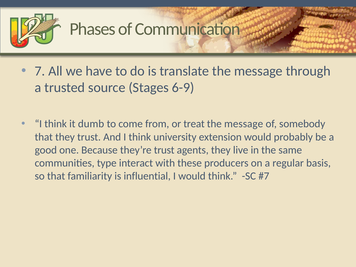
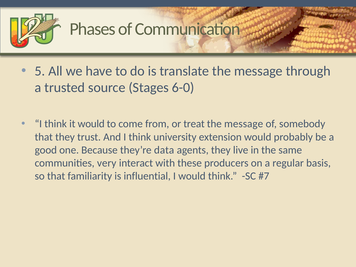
7: 7 -> 5
6-9: 6-9 -> 6-0
it dumb: dumb -> would
they’re trust: trust -> data
type: type -> very
